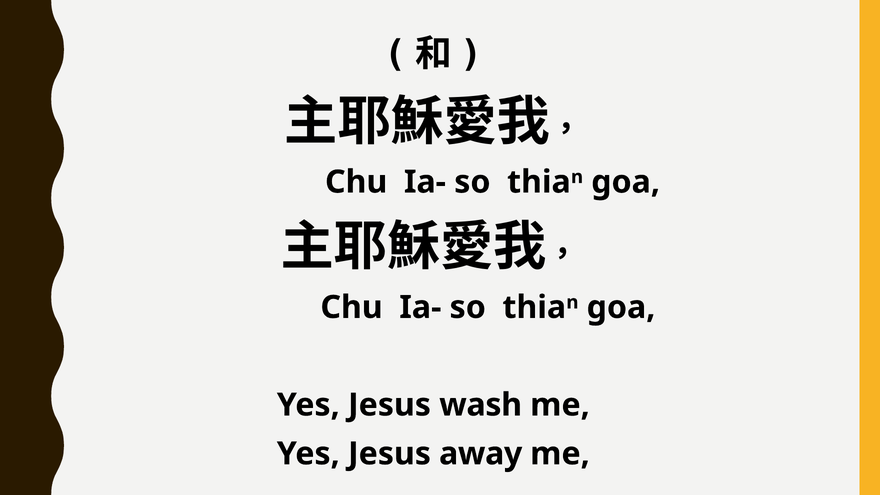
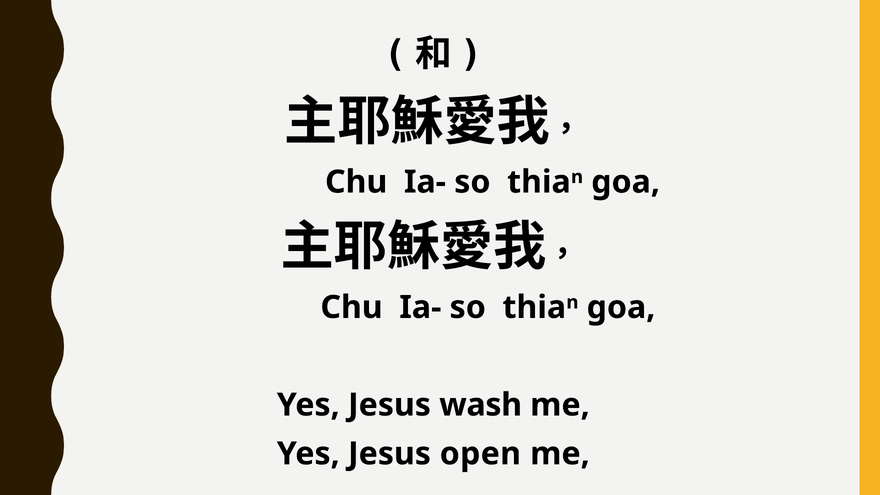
away: away -> open
